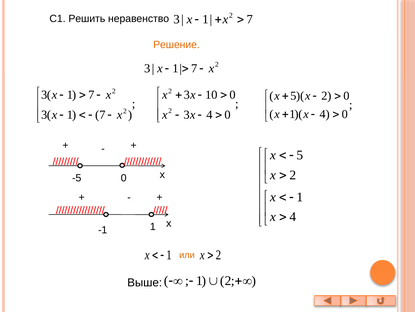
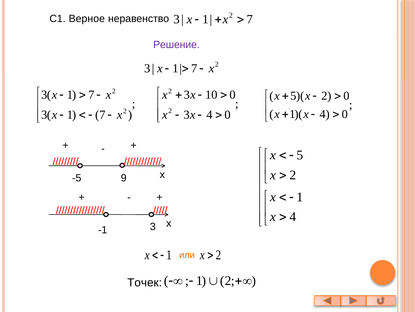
Решить: Решить -> Верное
Решение colour: orange -> purple
-5 0: 0 -> 9
-1 1: 1 -> 3
Выше: Выше -> Точек
